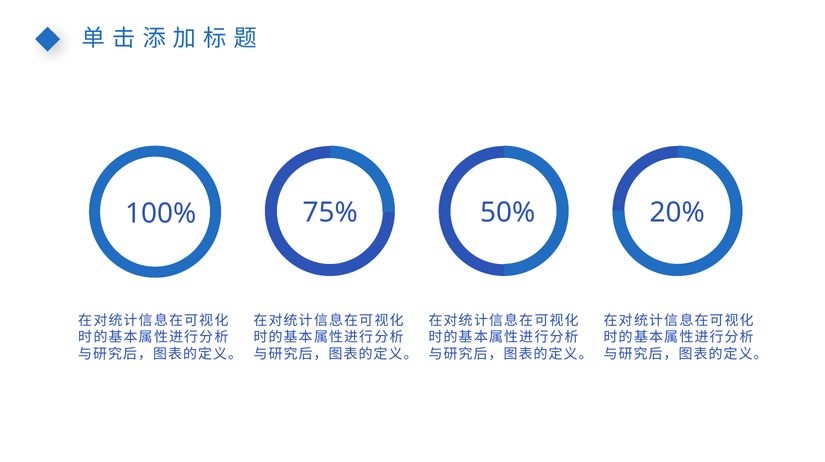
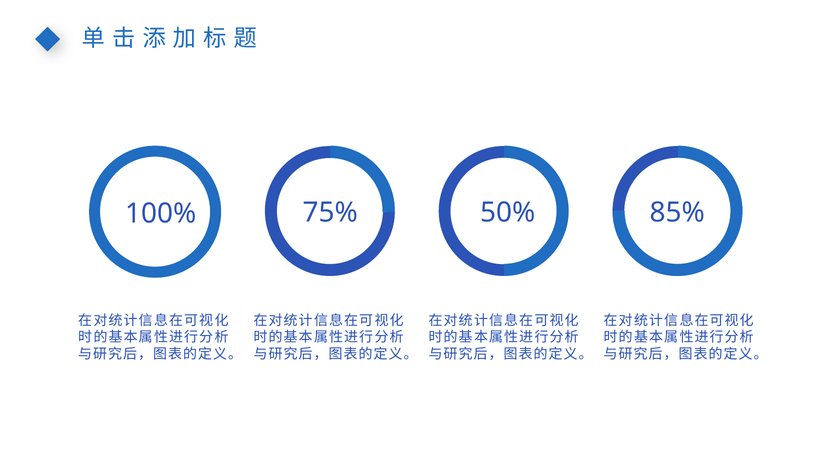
20%: 20% -> 85%
